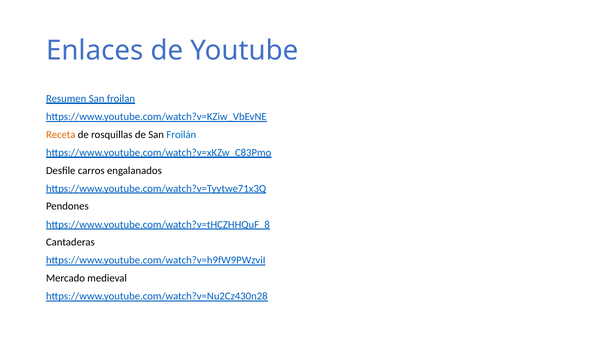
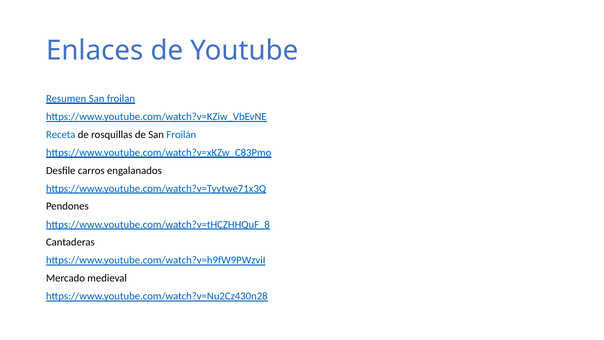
Receta colour: orange -> blue
